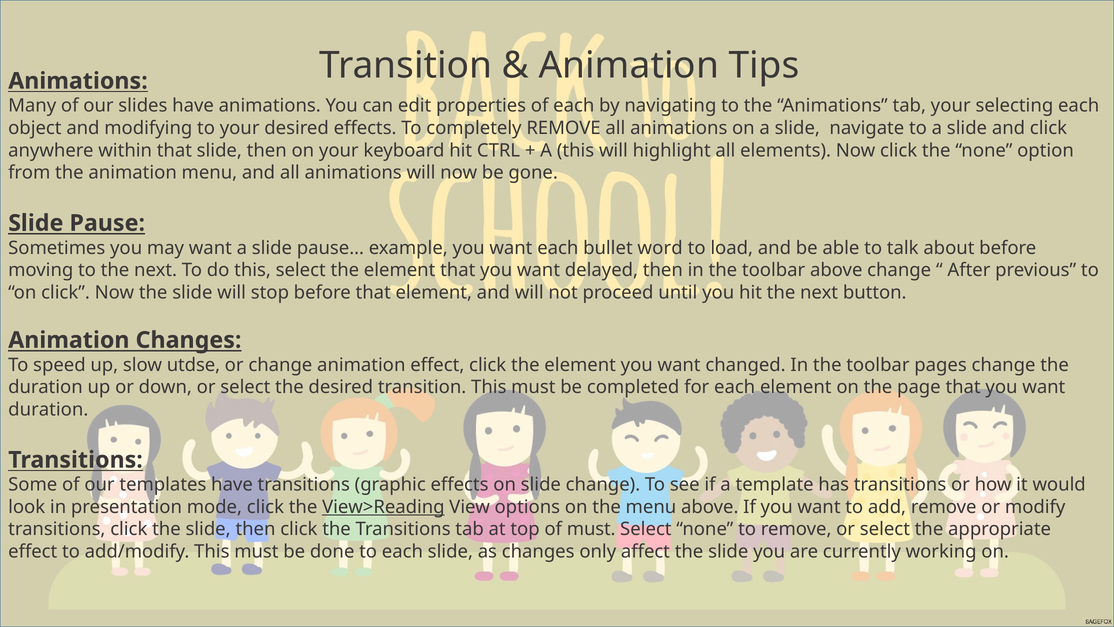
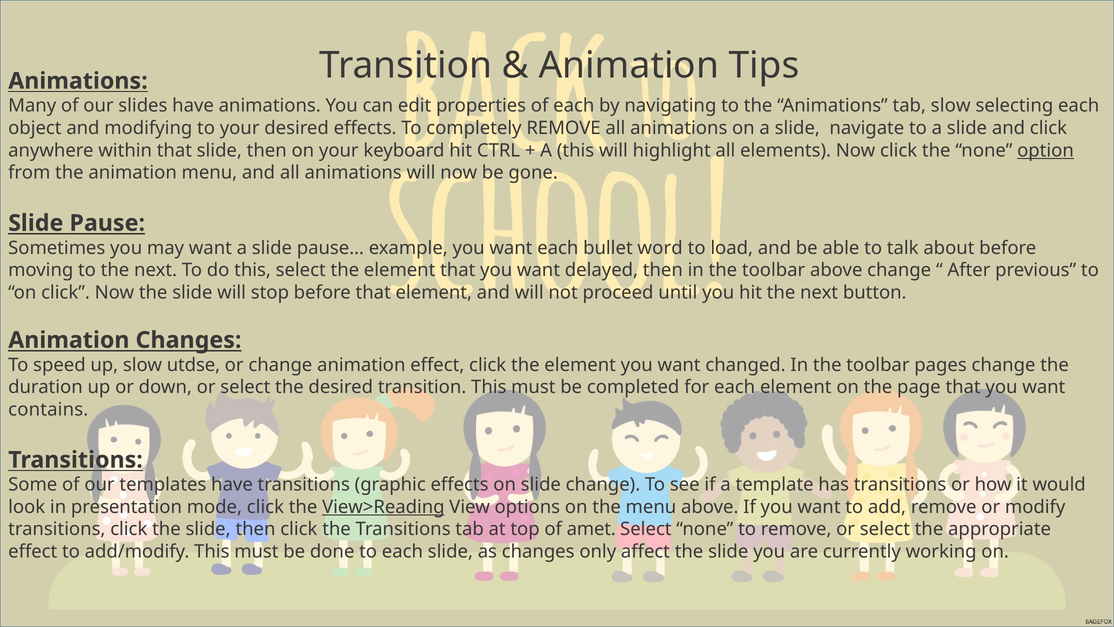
tab your: your -> slow
option underline: none -> present
duration at (48, 409): duration -> contains
of must: must -> amet
